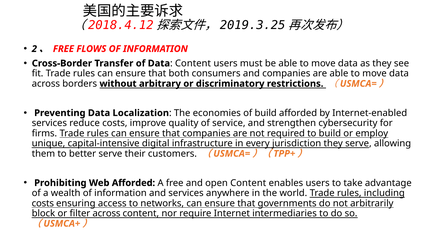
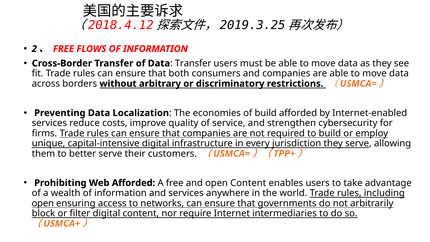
Content at (193, 63): Content -> Transfer
costs at (43, 203): costs -> open
filter across: across -> digital
